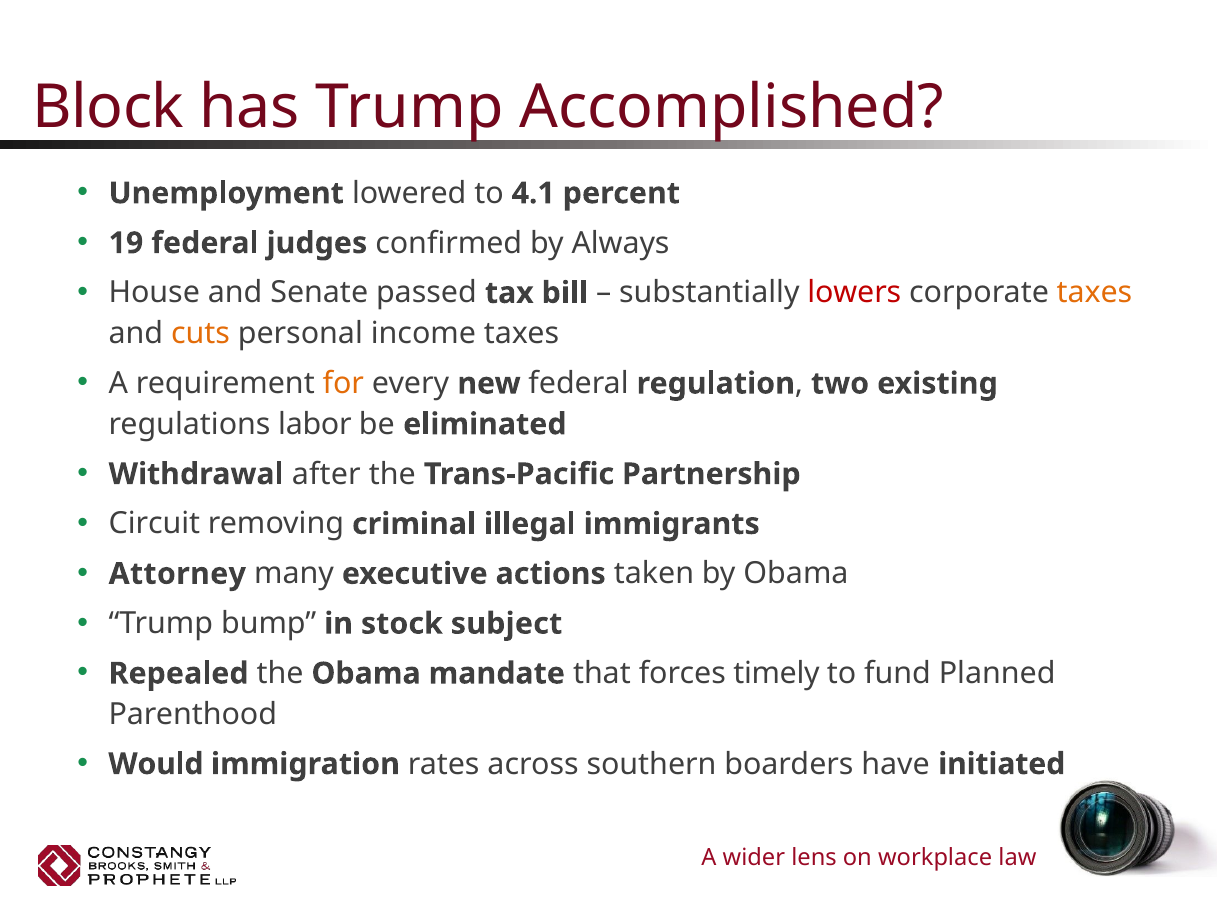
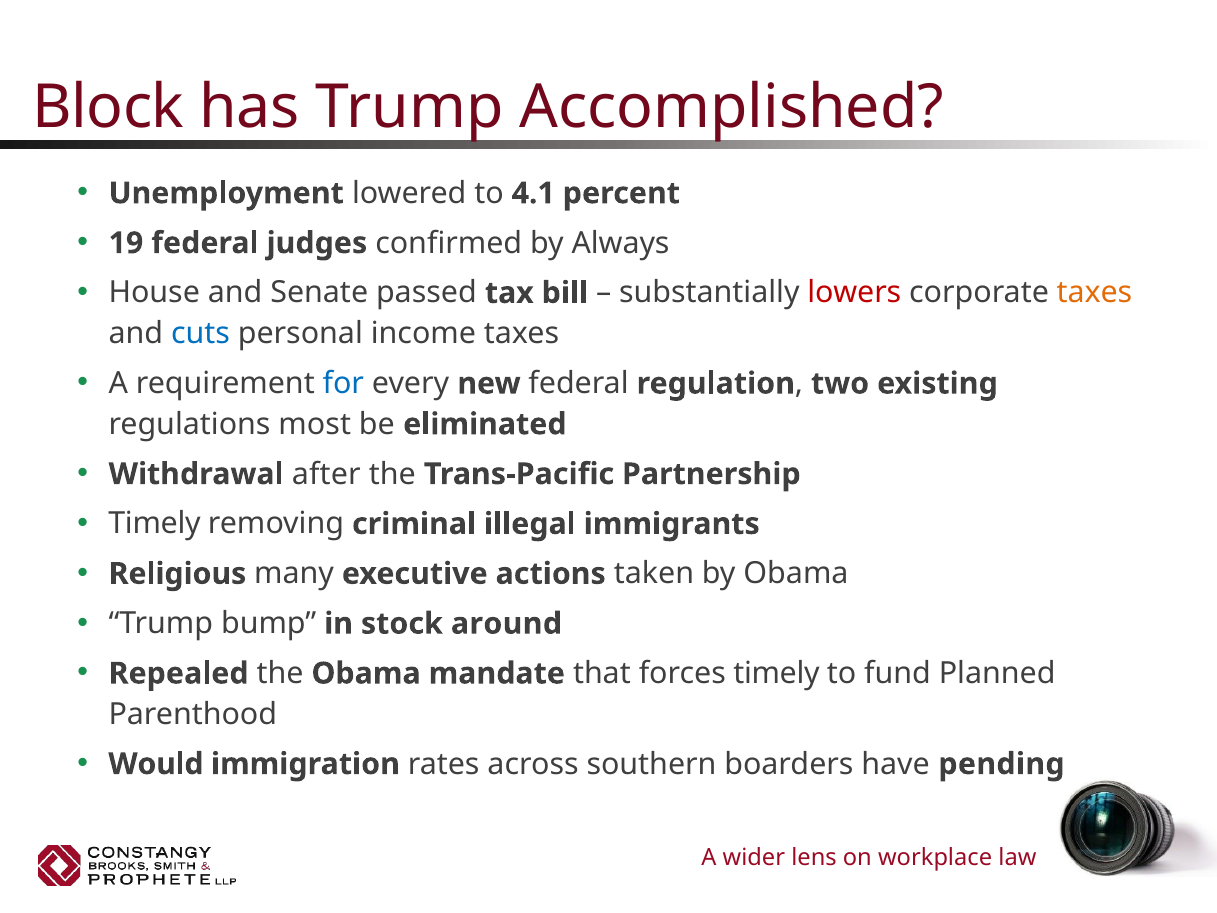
cuts colour: orange -> blue
for colour: orange -> blue
labor: labor -> most
Circuit at (154, 524): Circuit -> Timely
Attorney: Attorney -> Religious
subject: subject -> around
initiated: initiated -> pending
